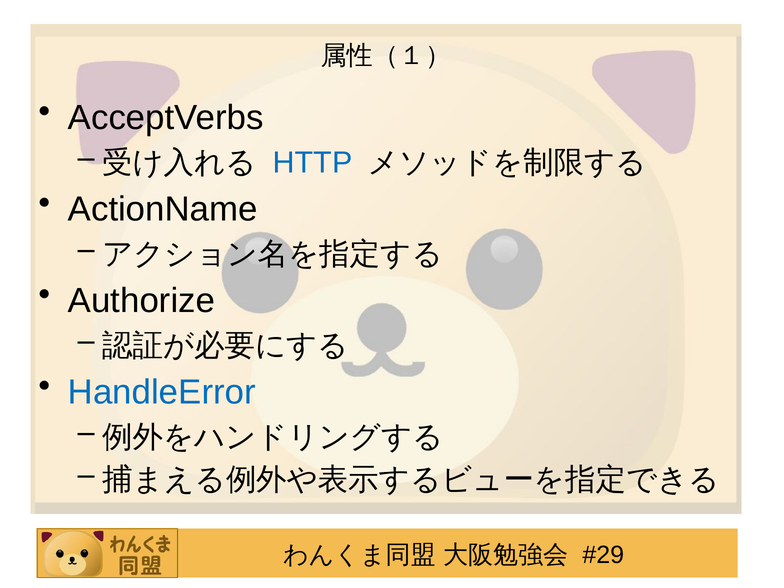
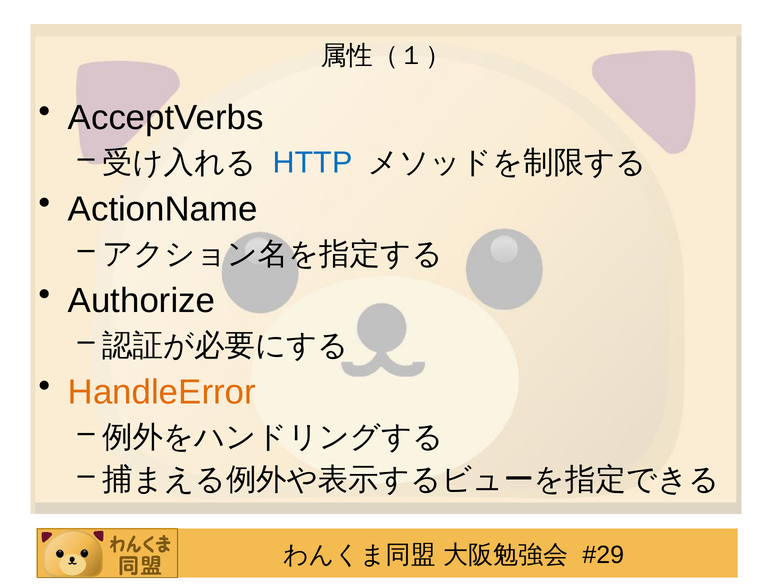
HandleError colour: blue -> orange
